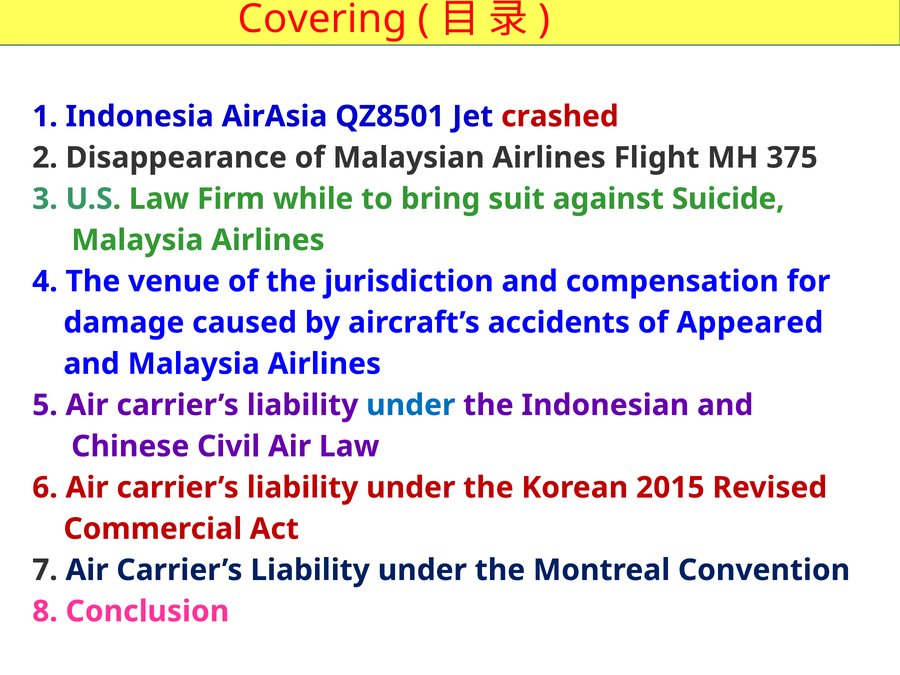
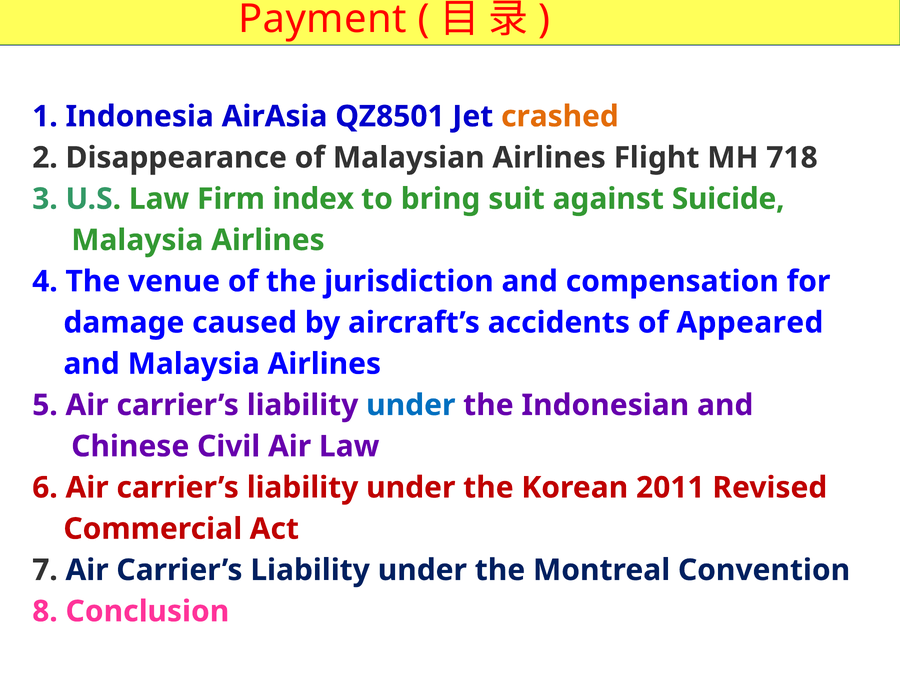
Covering: Covering -> Payment
crashed colour: red -> orange
375: 375 -> 718
while: while -> index
2015: 2015 -> 2011
